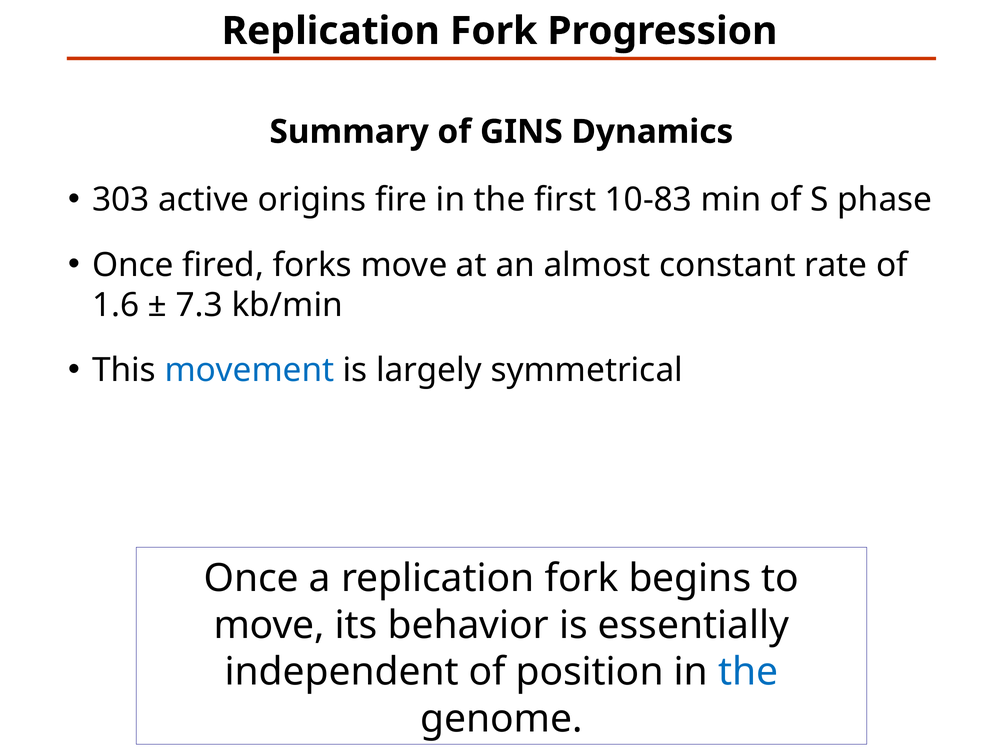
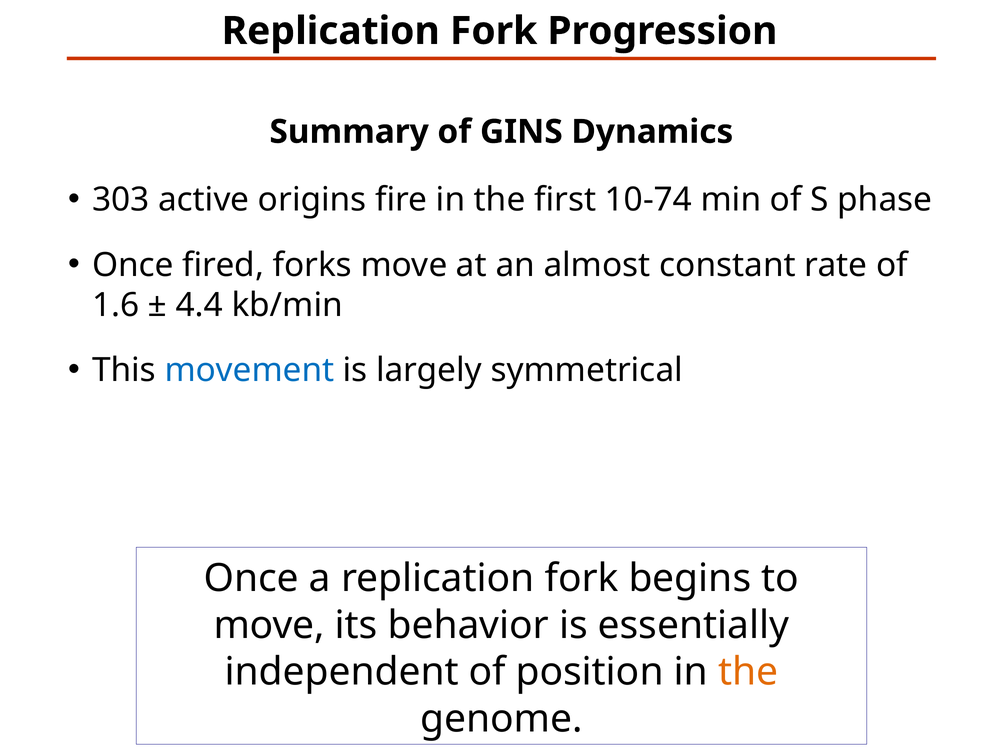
10-83: 10-83 -> 10-74
7.3: 7.3 -> 4.4
the at (748, 672) colour: blue -> orange
